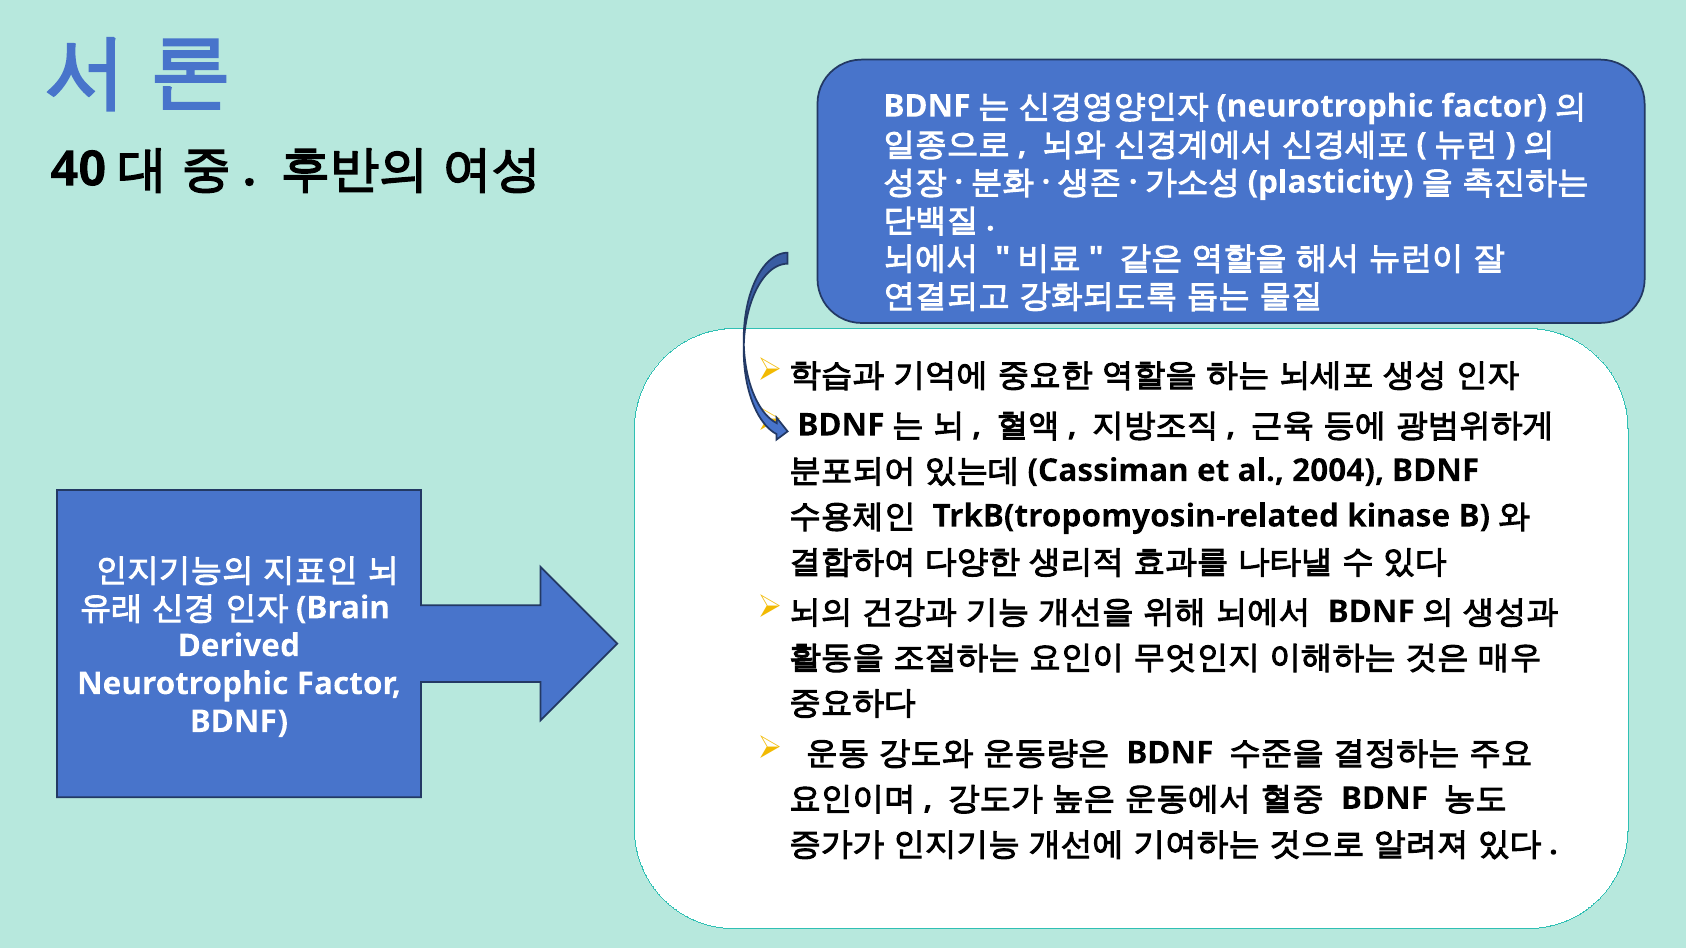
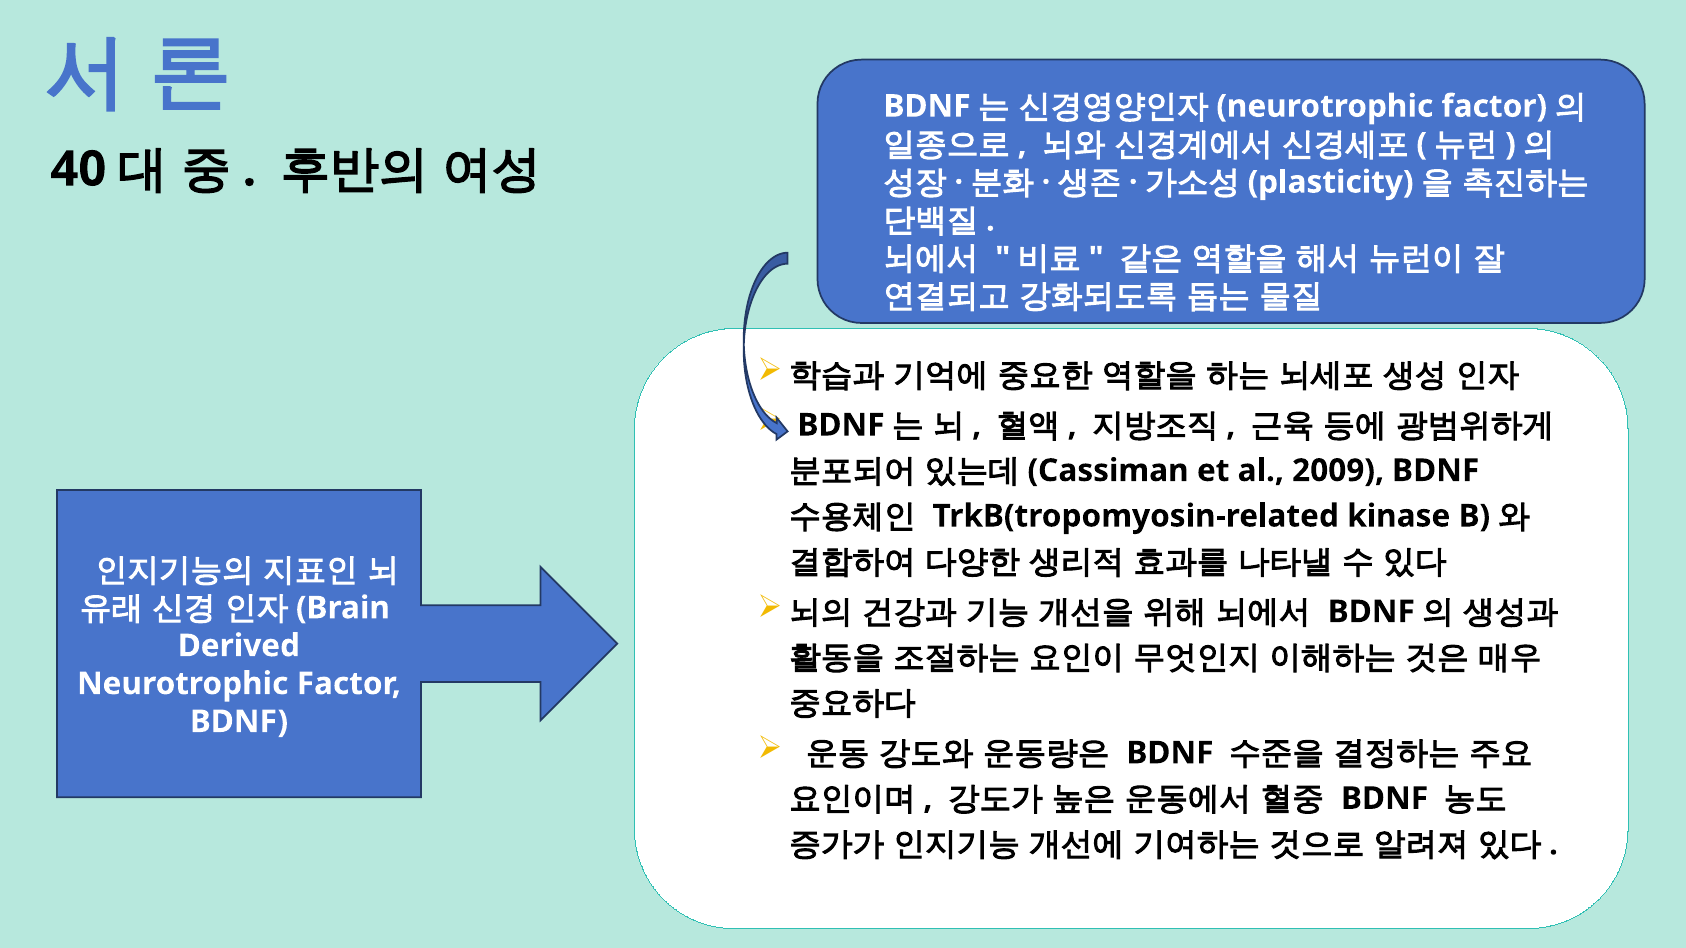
2004: 2004 -> 2009
